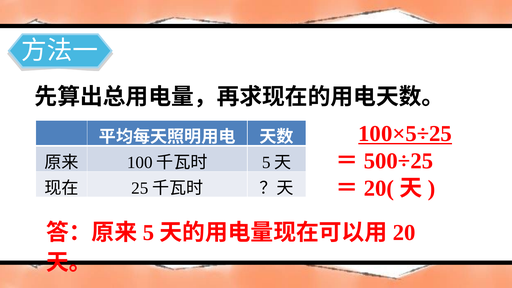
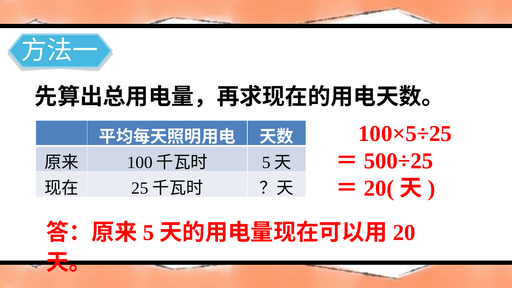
100×5÷25 underline: present -> none
